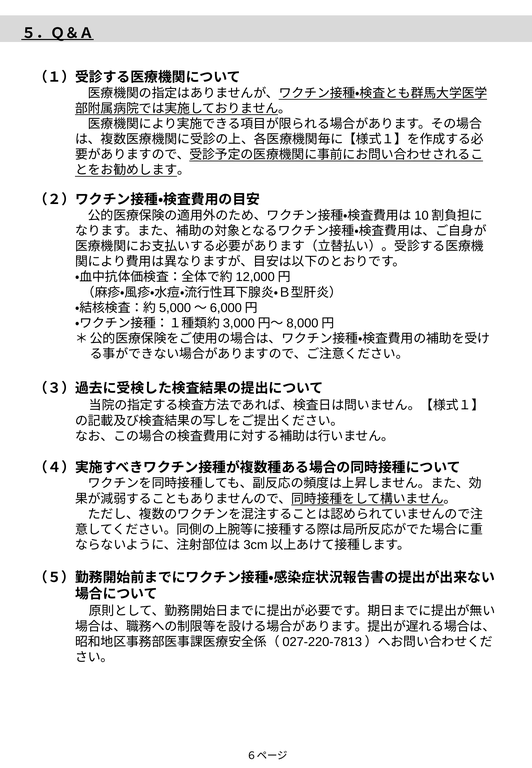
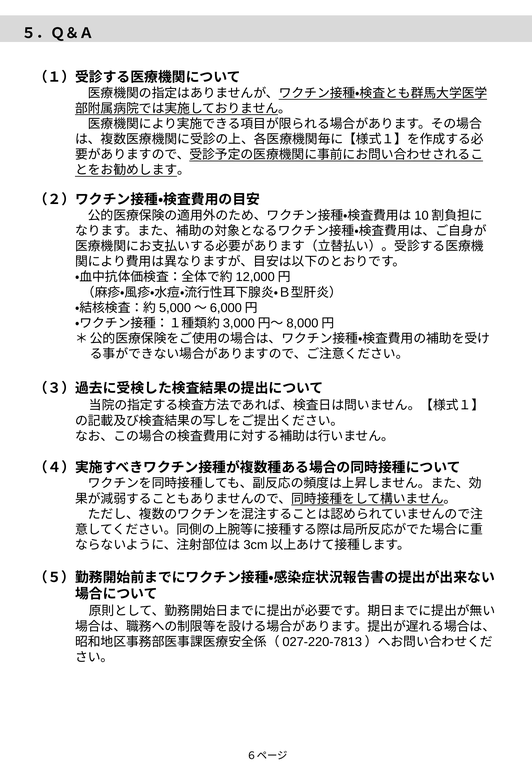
５．Ｑ＆Ａ underline: present -> none
